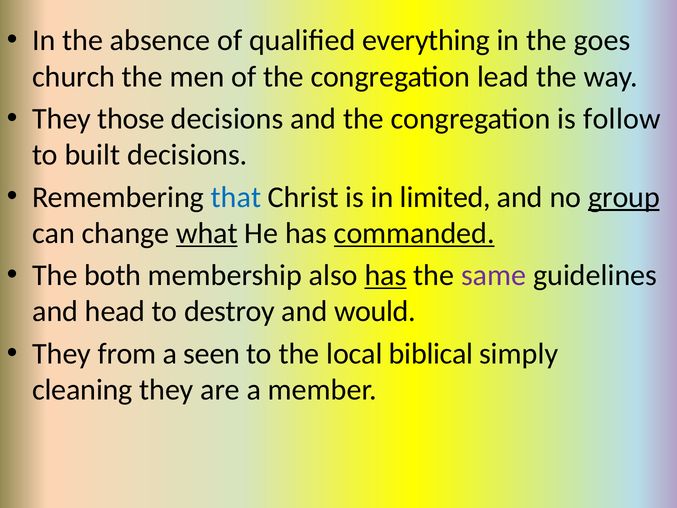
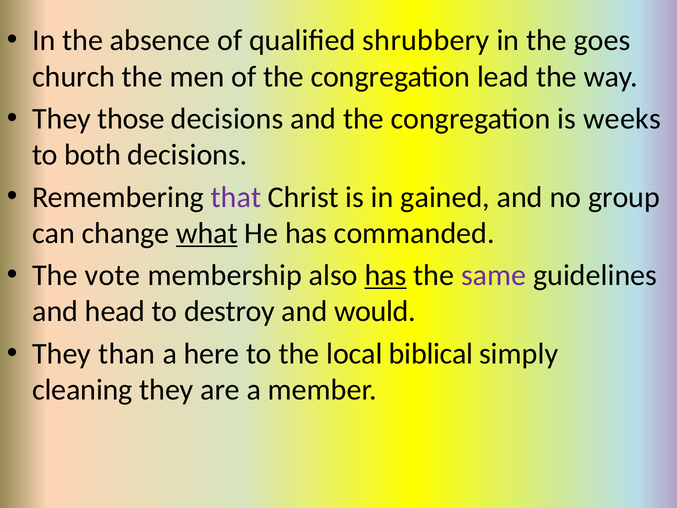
everything: everything -> shrubbery
follow: follow -> weeks
built: built -> both
that colour: blue -> purple
limited: limited -> gained
group underline: present -> none
commanded underline: present -> none
both: both -> vote
from: from -> than
seen: seen -> here
